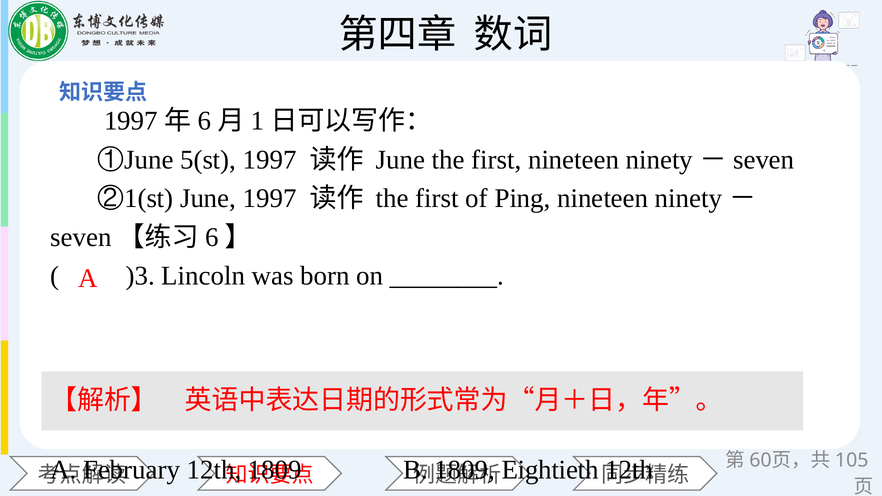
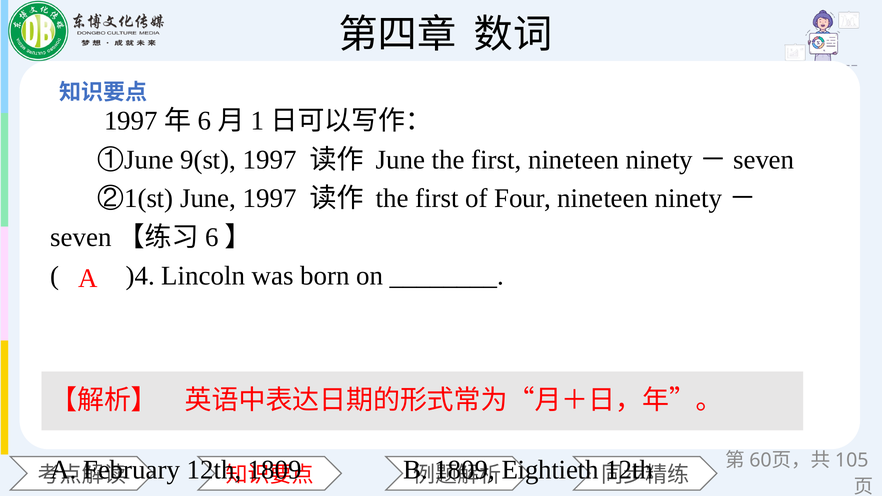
5(st: 5(st -> 9(st
Ping: Ping -> Four
)3: )3 -> )4
